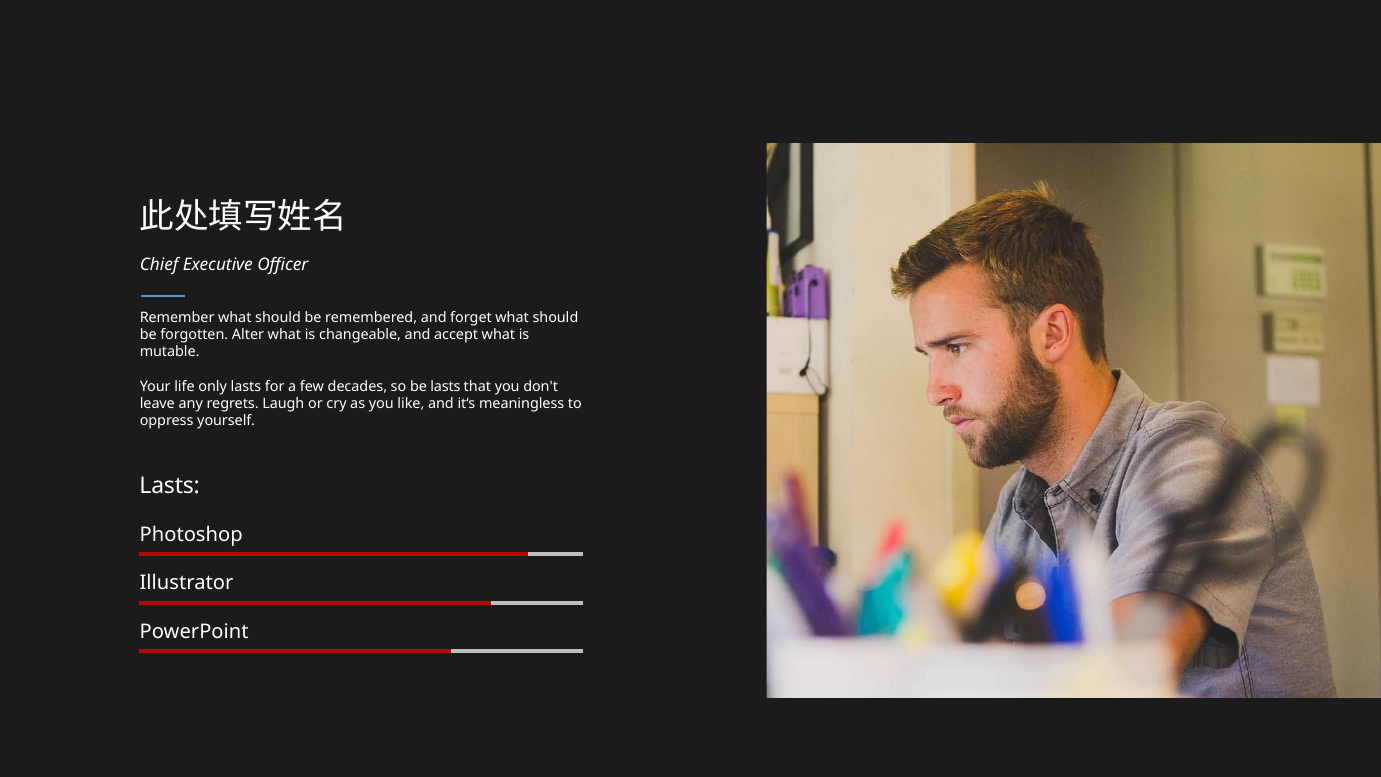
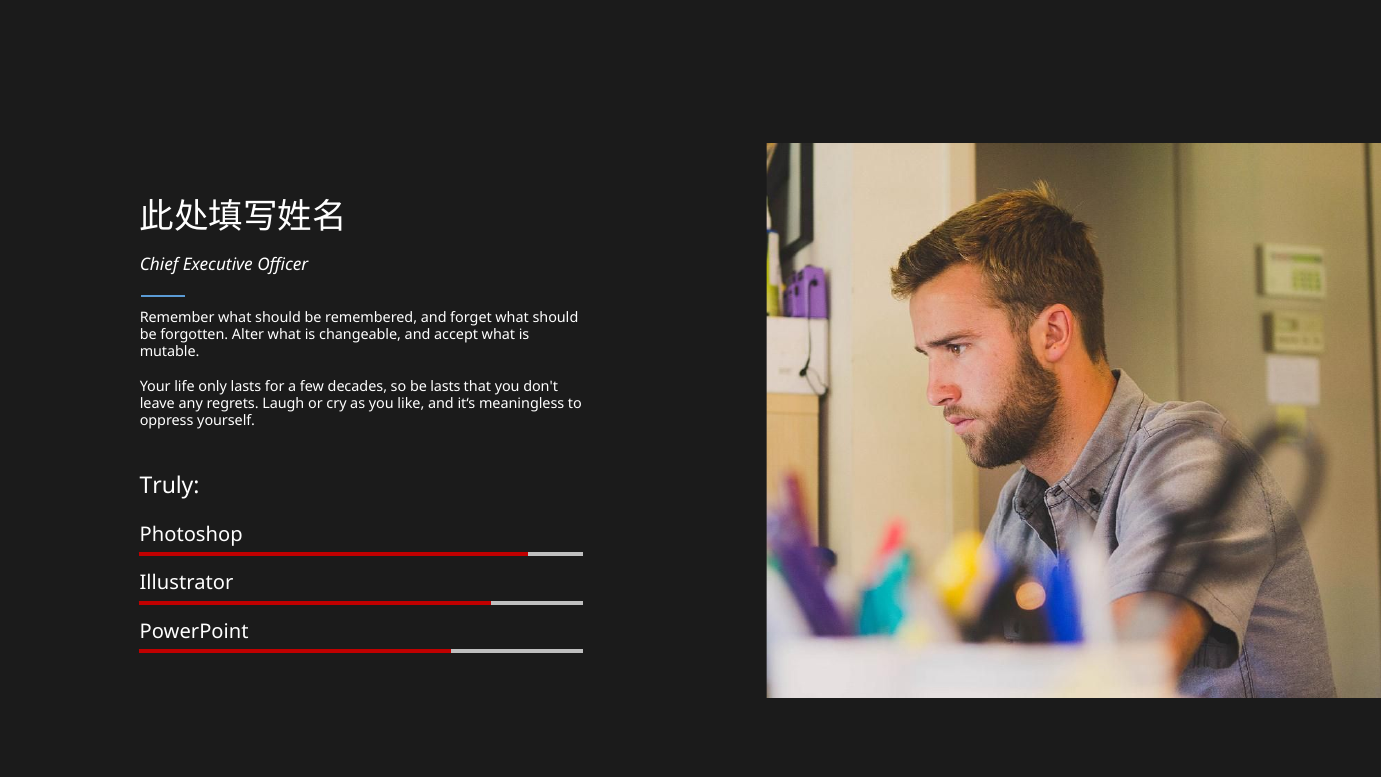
Lasts at (170, 486): Lasts -> Truly
